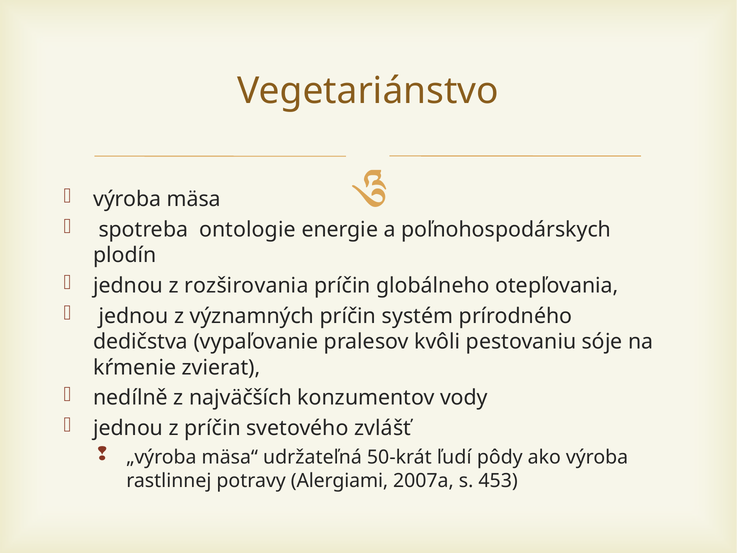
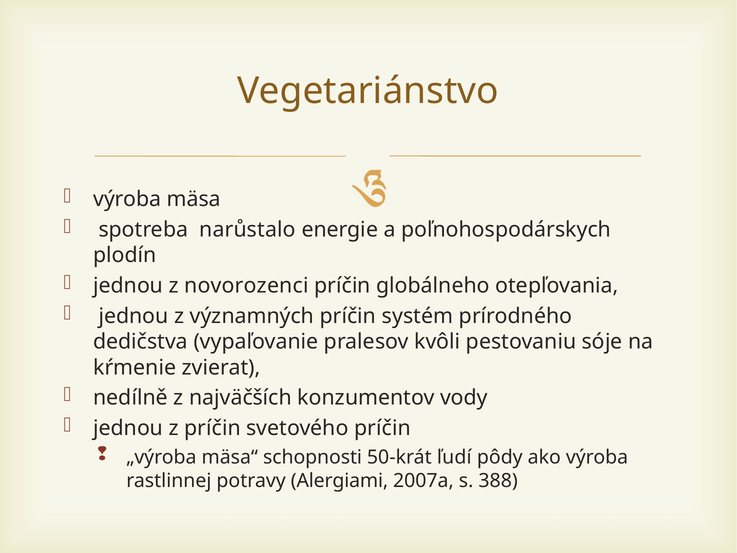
ontologie: ontologie -> narůstalo
rozširovania: rozširovania -> novorozenci
svetového zvlášť: zvlášť -> príčin
udržateľná: udržateľná -> schopnosti
453: 453 -> 388
